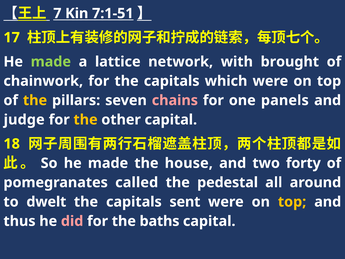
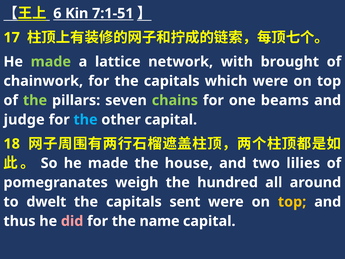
7: 7 -> 6
the at (35, 100) colour: yellow -> light green
chains colour: pink -> light green
panels: panels -> beams
the at (86, 120) colour: yellow -> light blue
forty: forty -> lilies
called: called -> weigh
pedestal: pedestal -> hundred
baths: baths -> name
